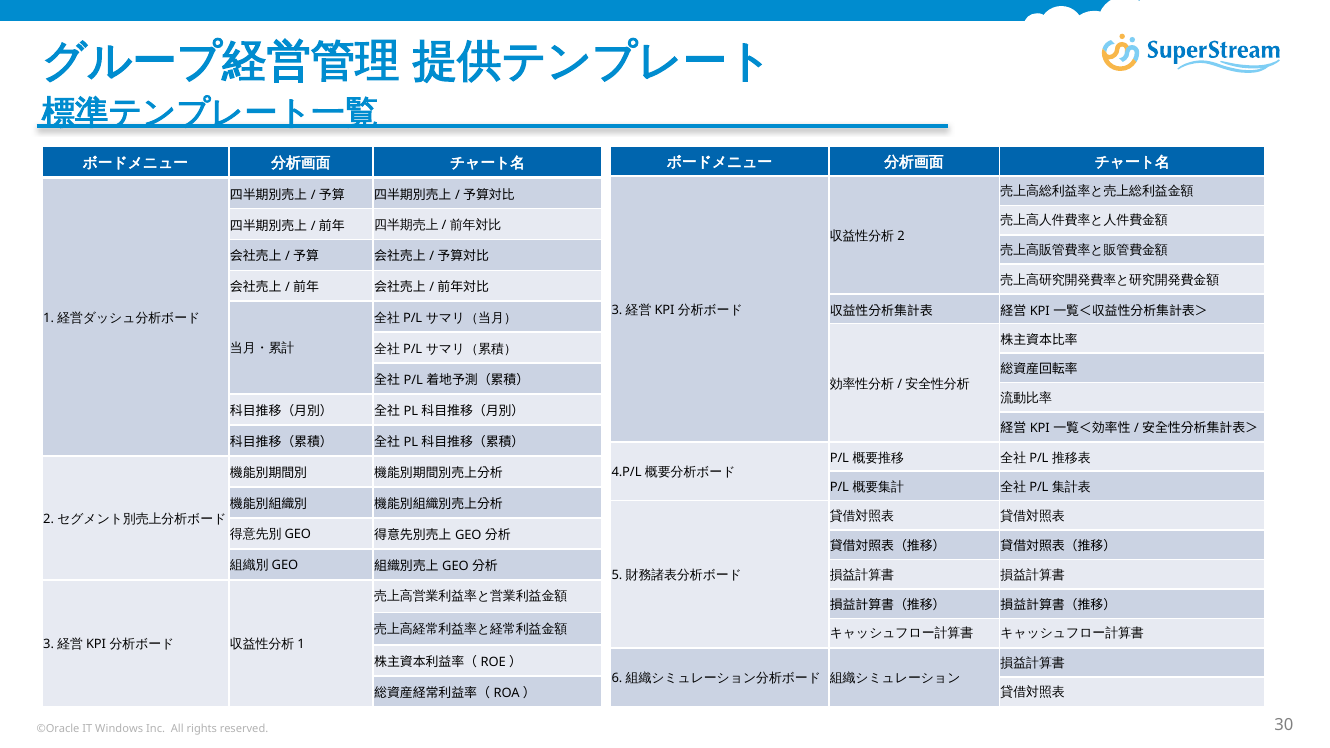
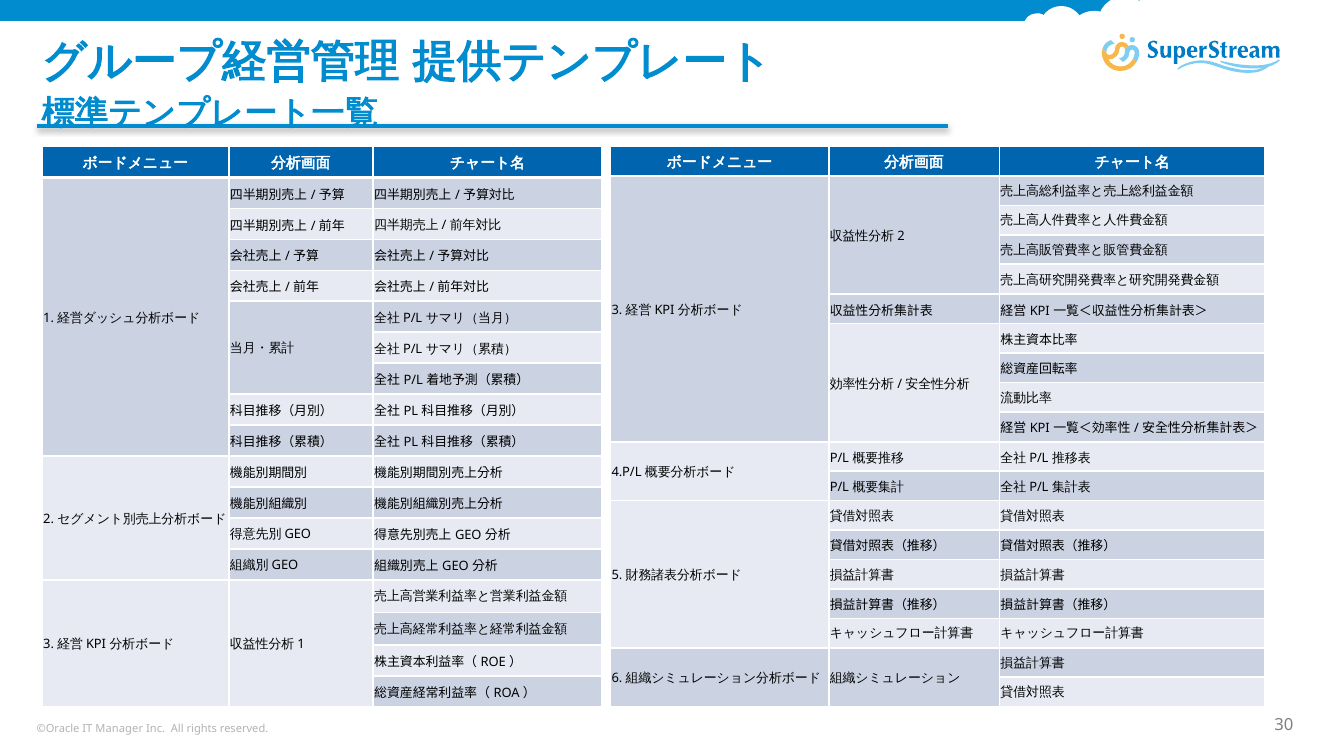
Windows: Windows -> Manager
